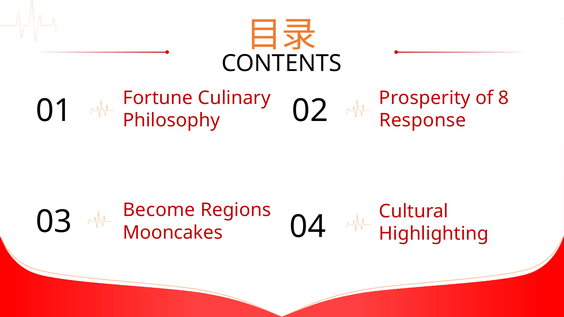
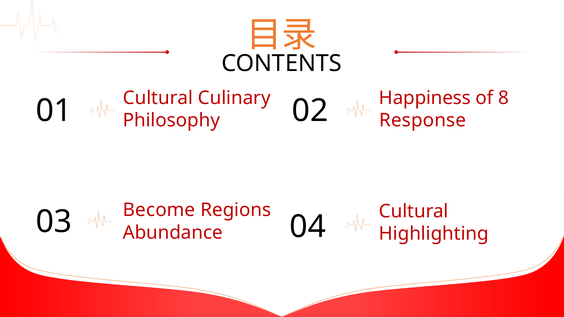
01 Fortune: Fortune -> Cultural
Prosperity: Prosperity -> Happiness
Mooncakes: Mooncakes -> Abundance
